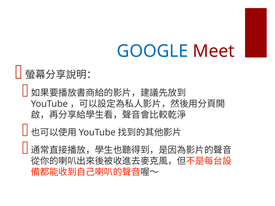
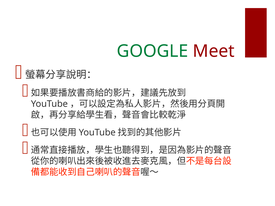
GOOGLE colour: blue -> green
